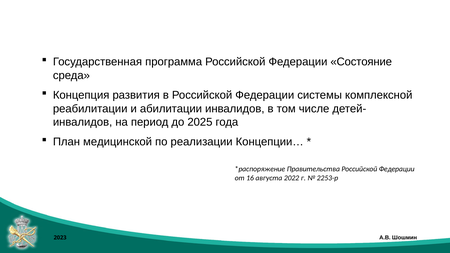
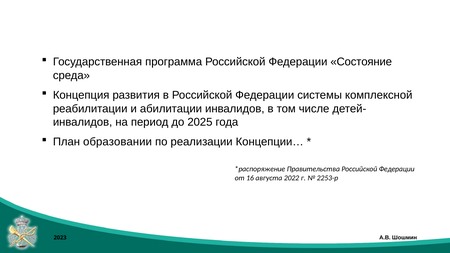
медицинской: медицинской -> образовании
